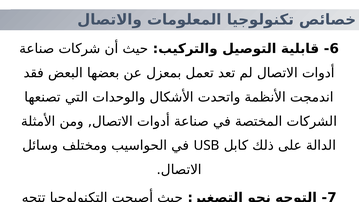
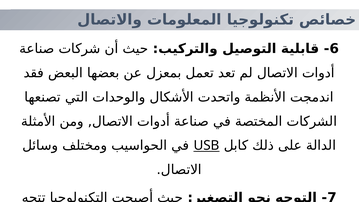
USB underline: none -> present
